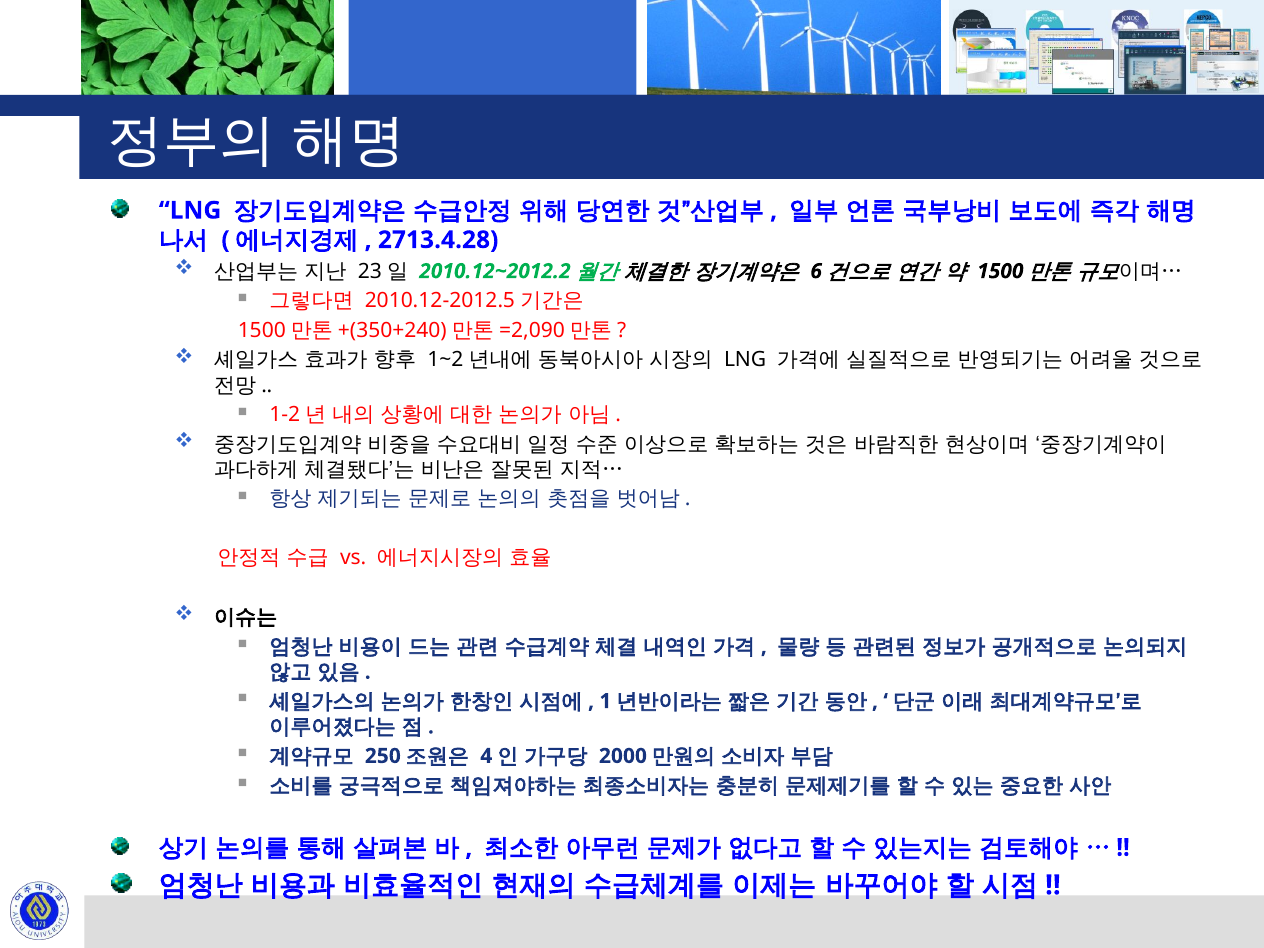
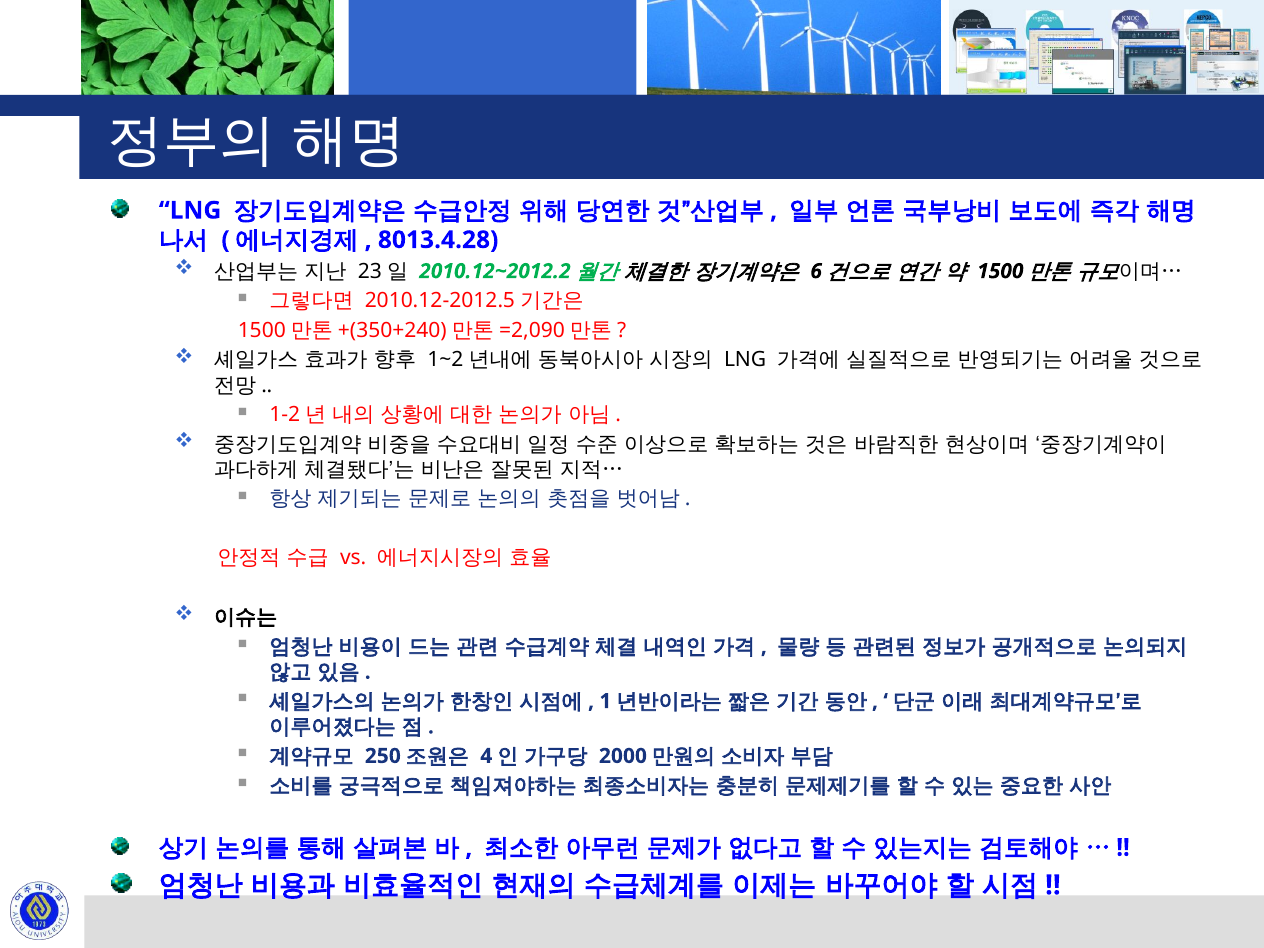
2713.4.28: 2713.4.28 -> 8013.4.28
